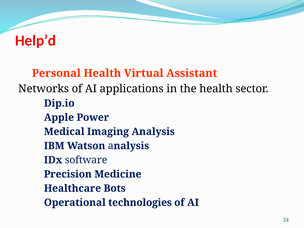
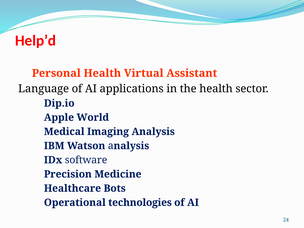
Networks: Networks -> Language
Power: Power -> World
